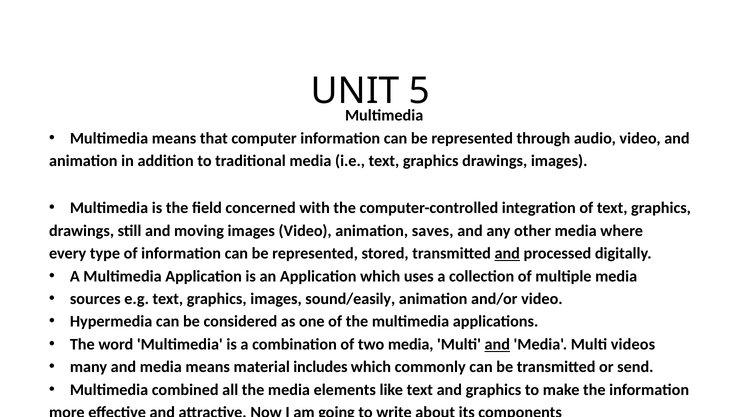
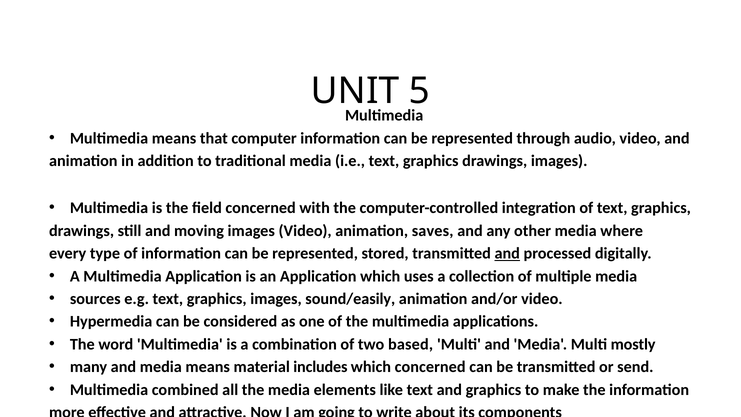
two media: media -> based
and at (497, 344) underline: present -> none
videos: videos -> mostly
which commonly: commonly -> concerned
